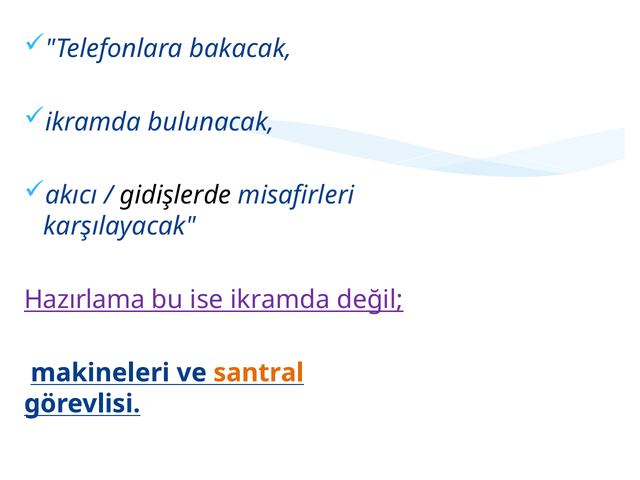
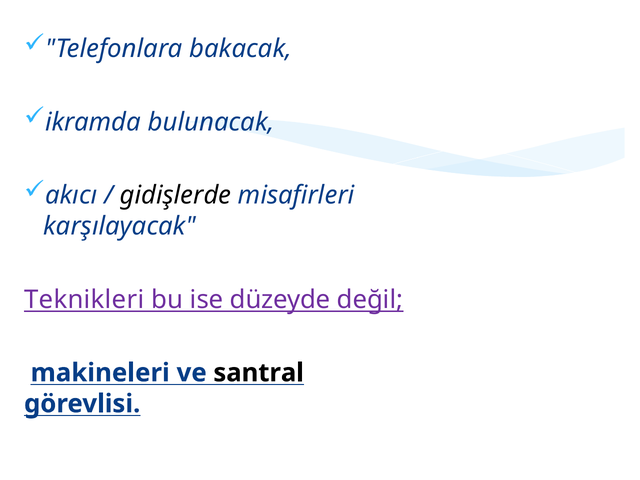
Hazırlama: Hazırlama -> Teknikleri
ise ikramda: ikramda -> düzeyde
santral colour: orange -> black
